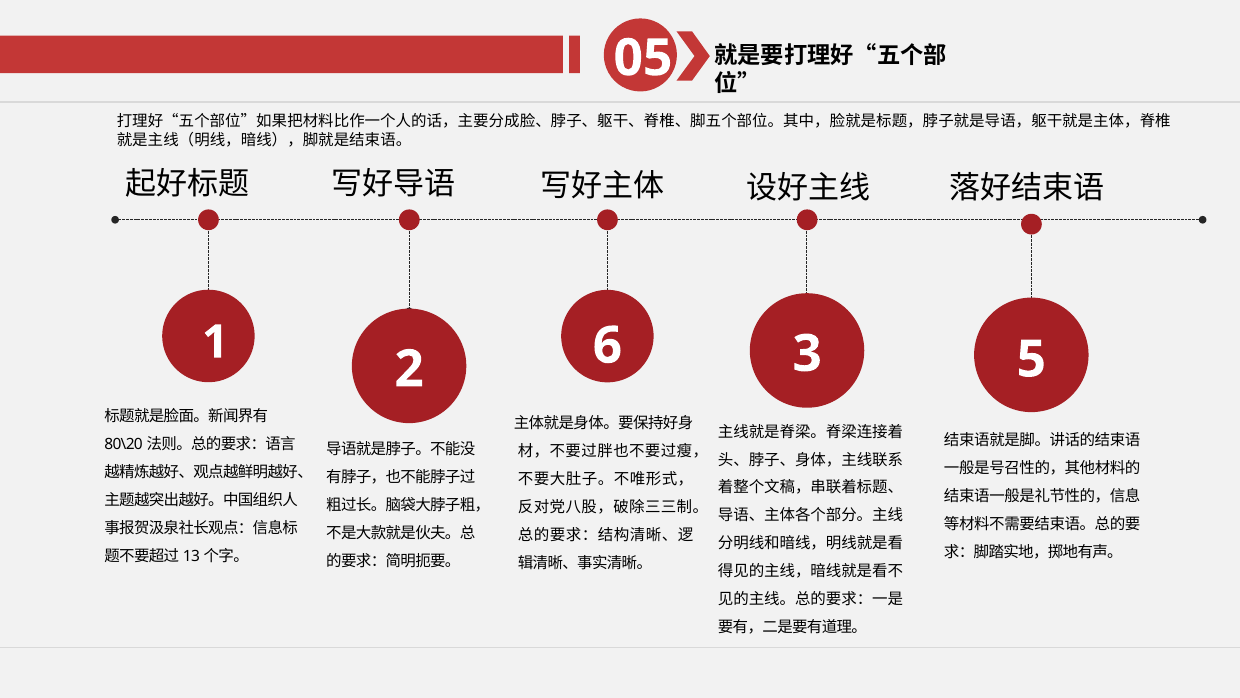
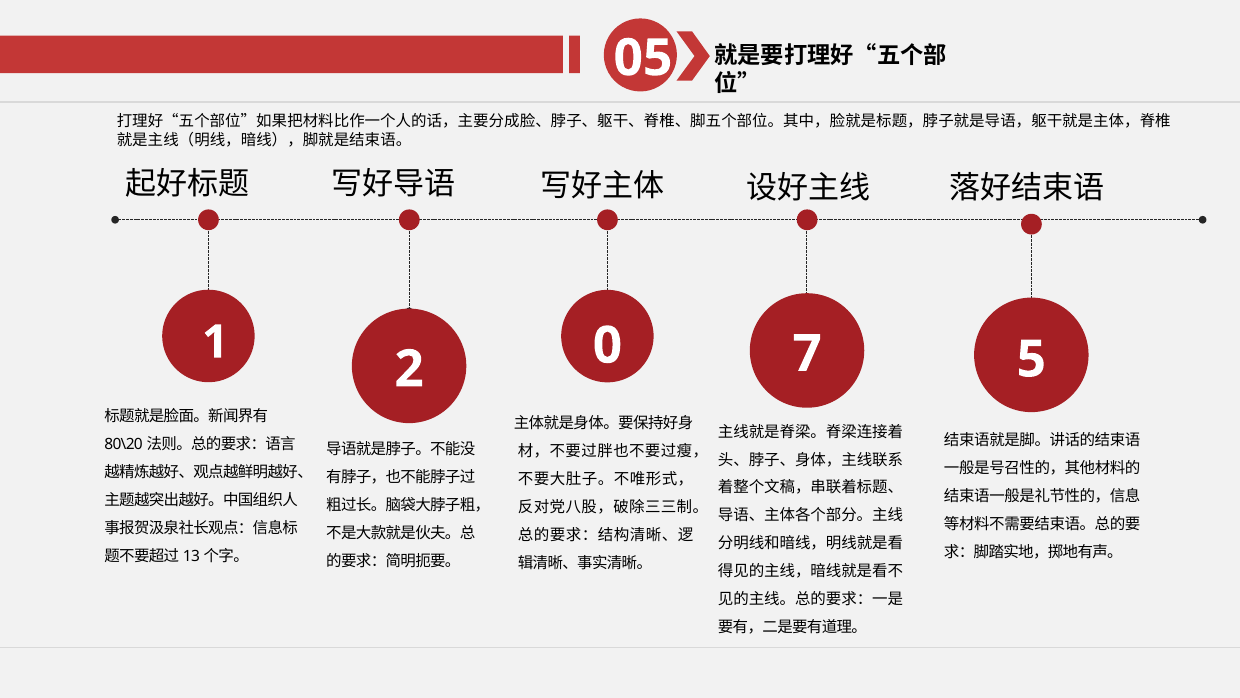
6: 6 -> 0
3: 3 -> 7
